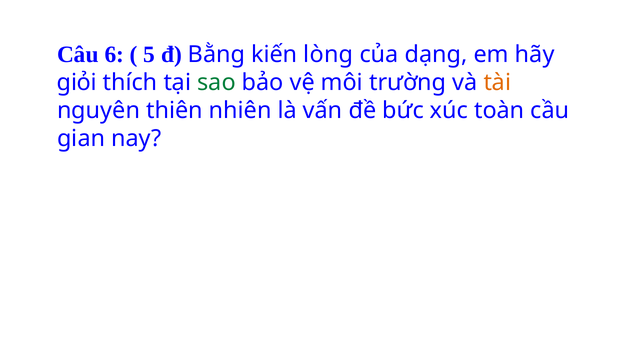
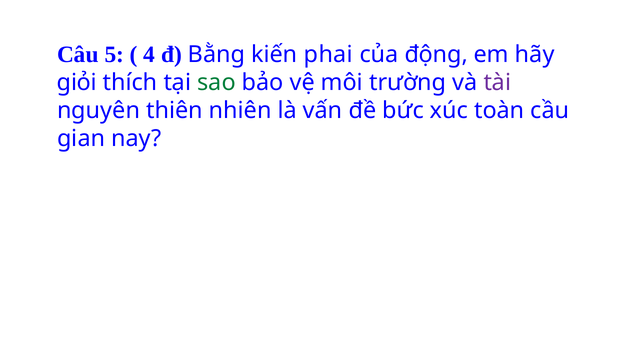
6: 6 -> 5
5: 5 -> 4
lòng: lòng -> phai
dạng: dạng -> động
tài colour: orange -> purple
